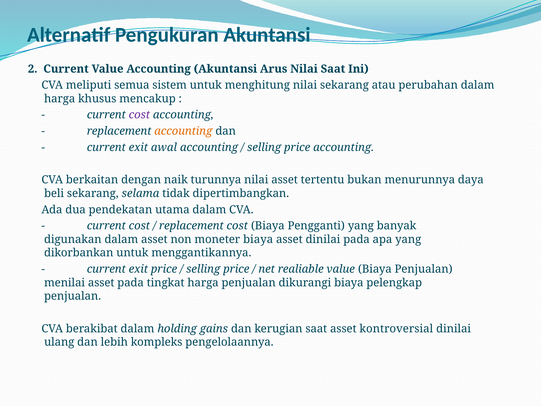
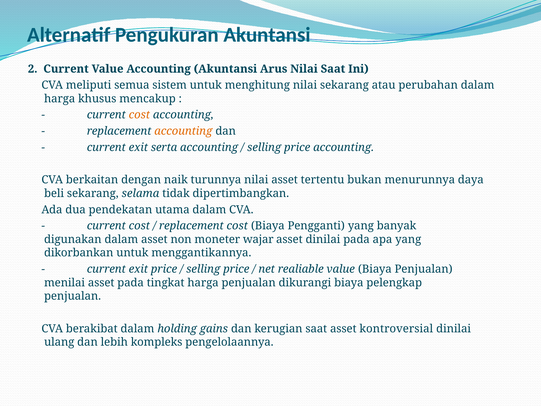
cost at (139, 115) colour: purple -> orange
awal: awal -> serta
moneter biaya: biaya -> wajar
